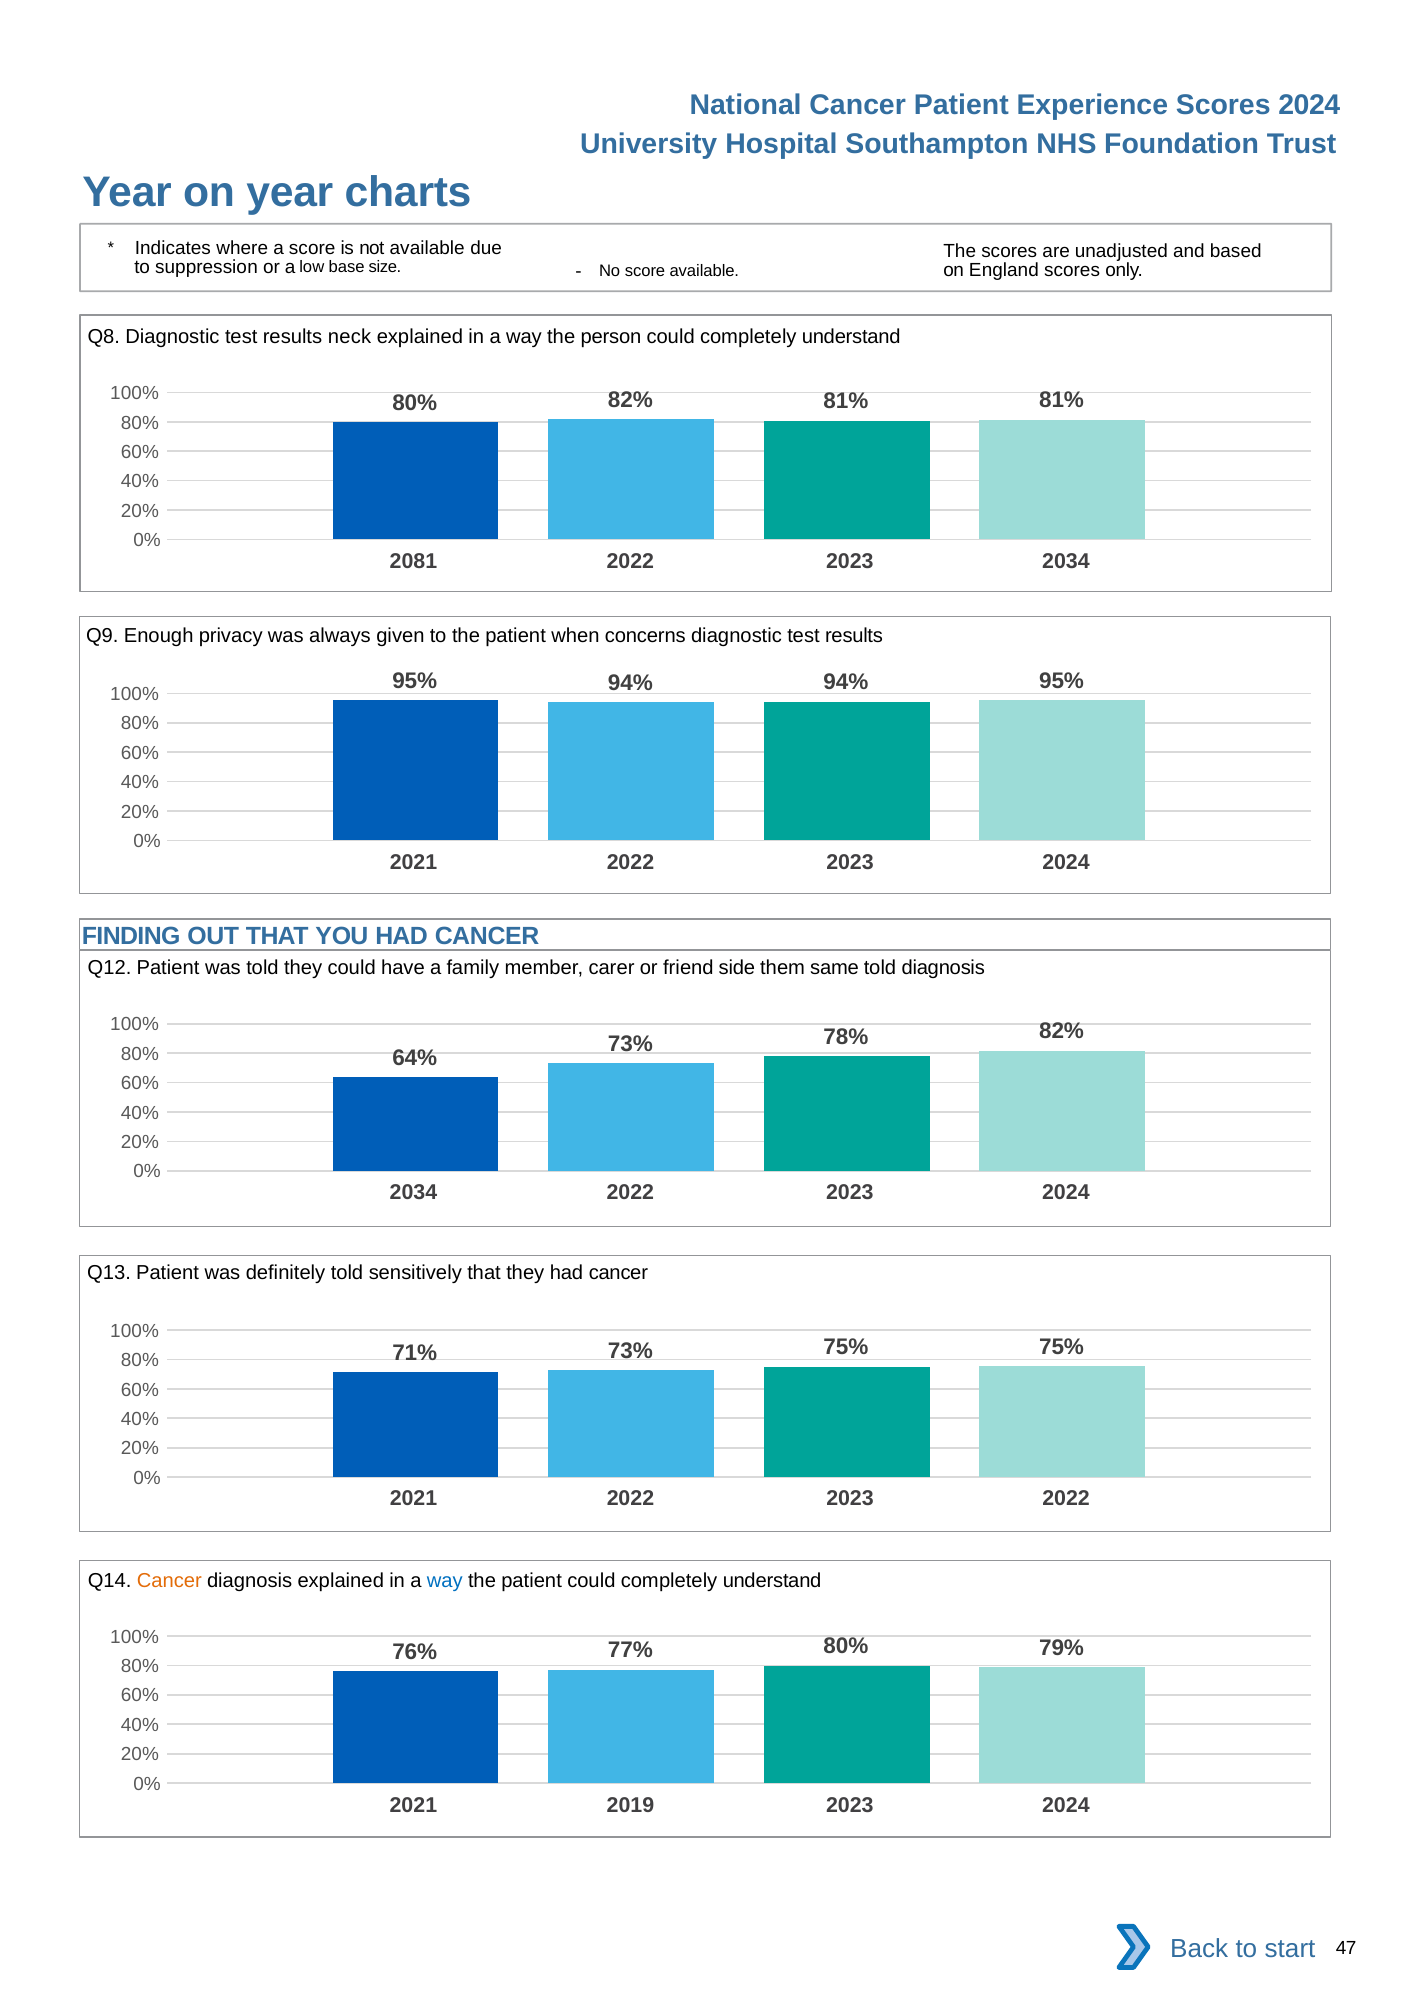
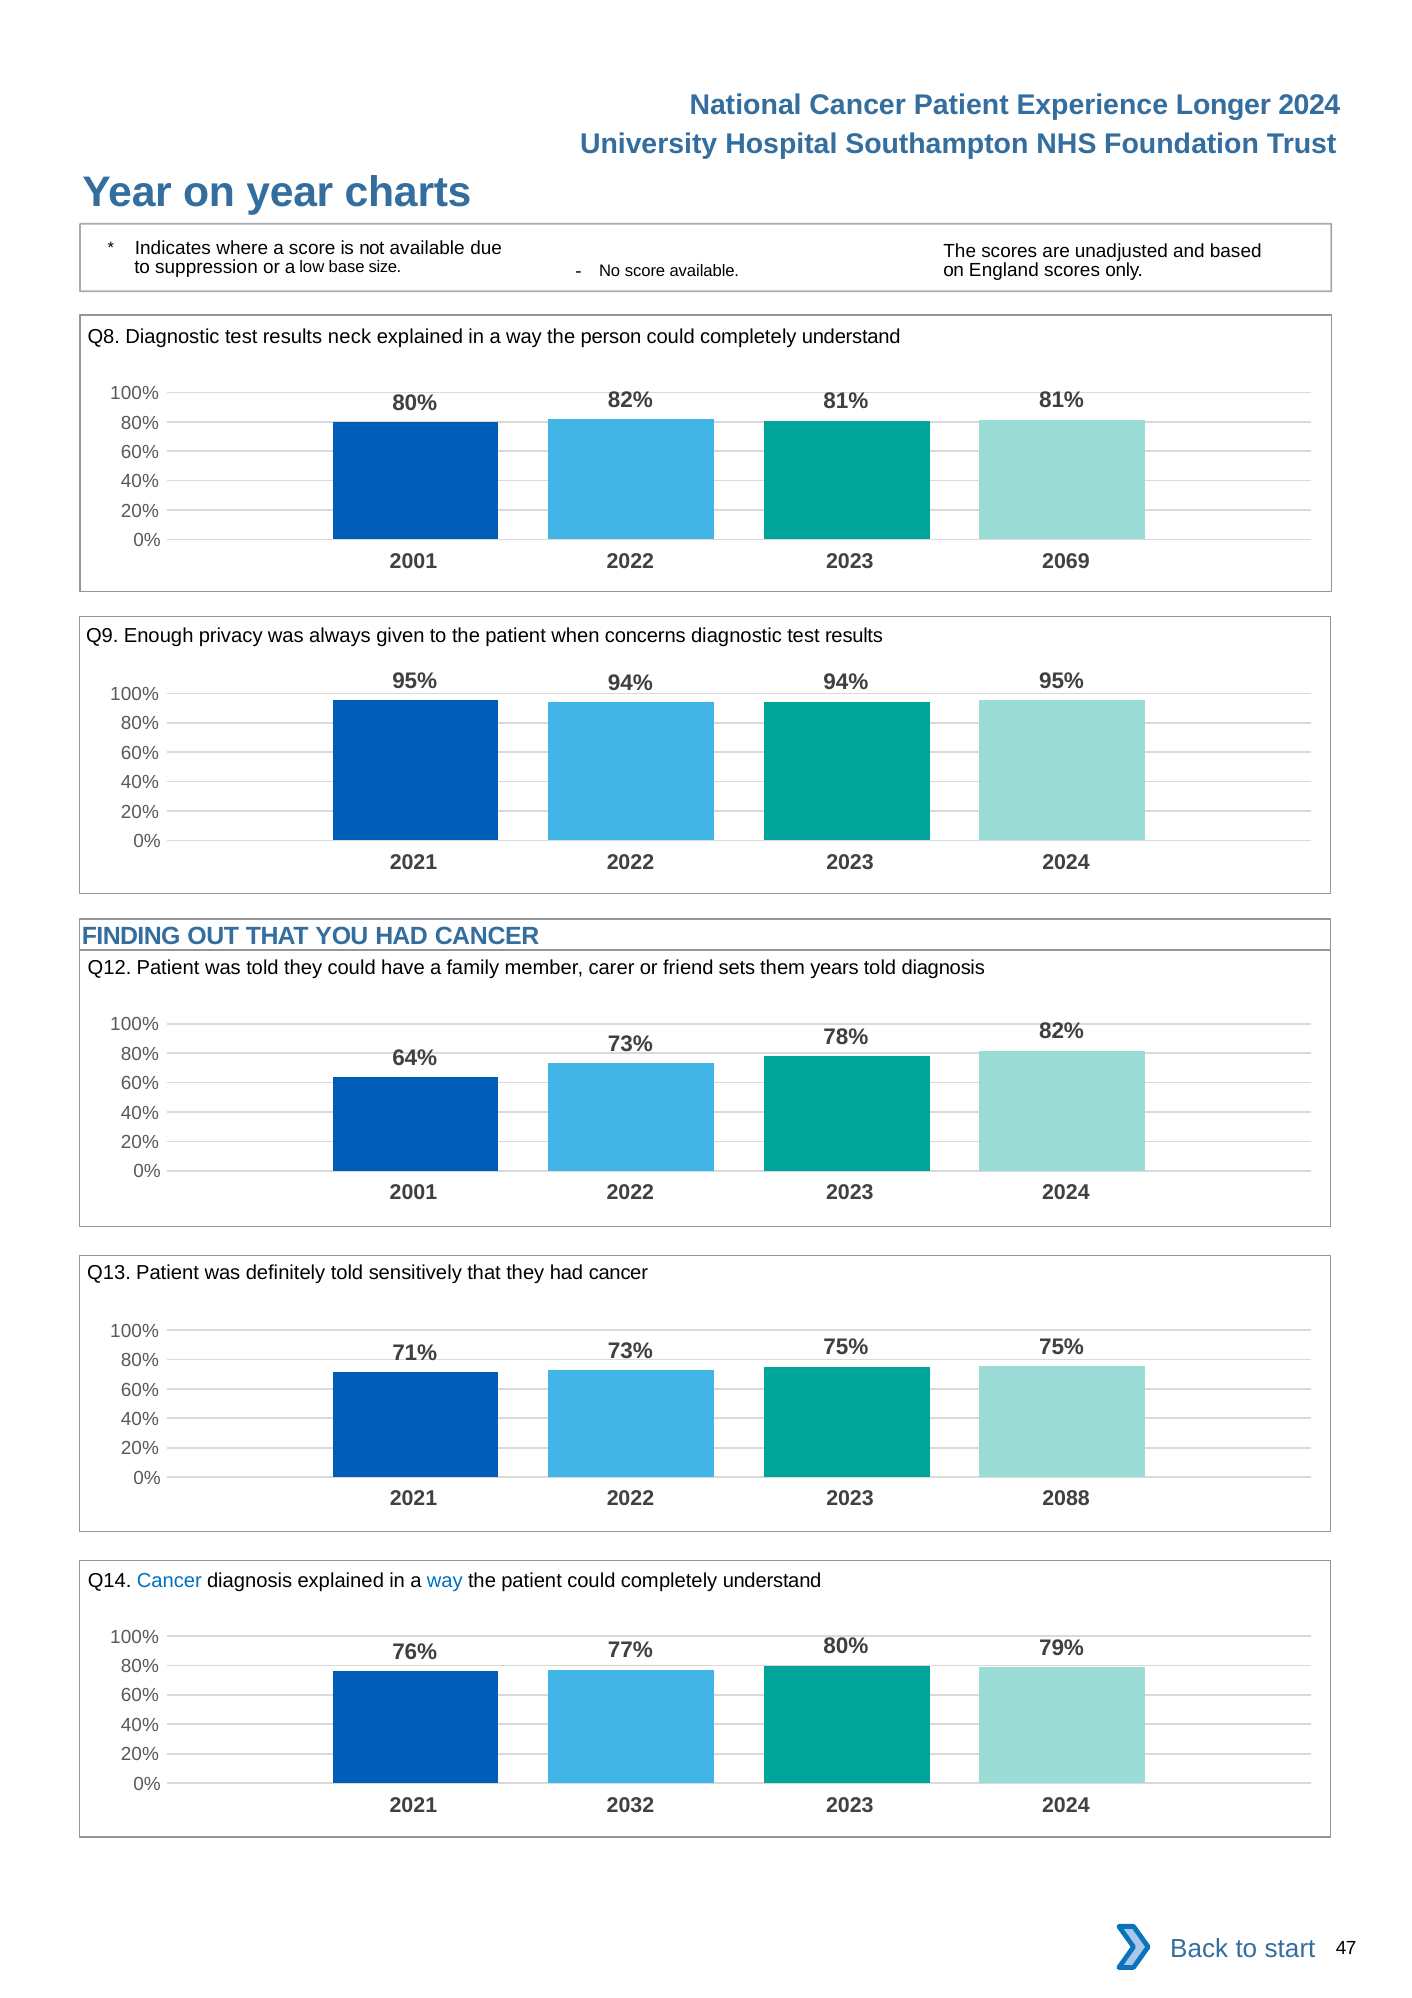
Experience Scores: Scores -> Longer
2081 at (413, 561): 2081 -> 2001
2023 2034: 2034 -> 2069
side: side -> sets
same: same -> years
2034 at (413, 1193): 2034 -> 2001
2023 2022: 2022 -> 2088
Cancer at (169, 1581) colour: orange -> blue
2019: 2019 -> 2032
